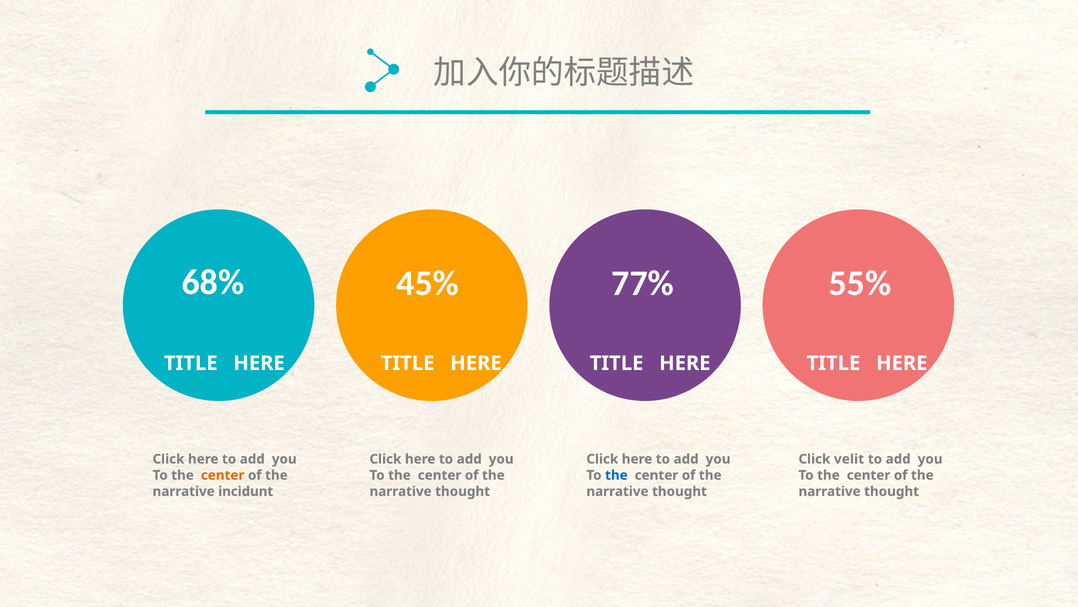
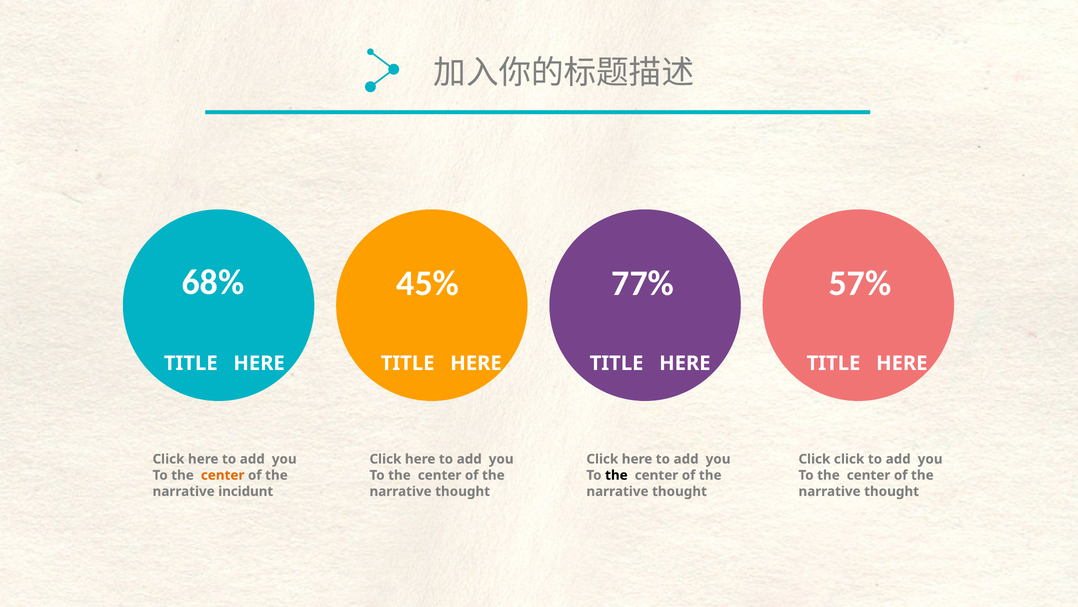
55%: 55% -> 57%
Click velit: velit -> click
the at (616, 475) colour: blue -> black
